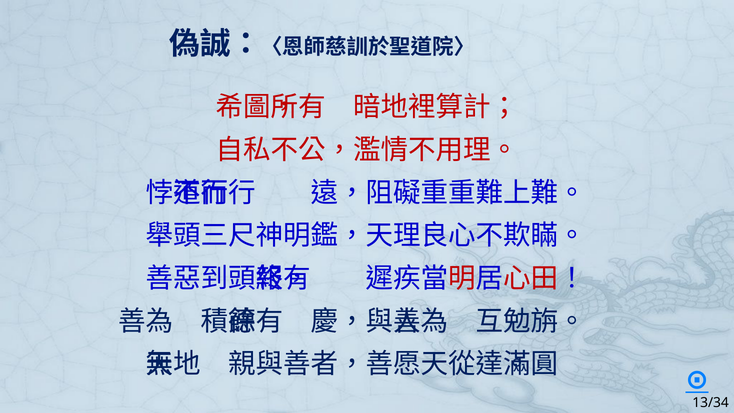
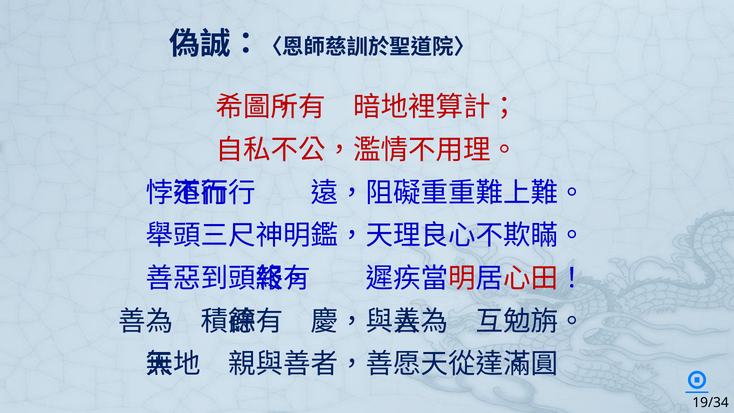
13/34: 13/34 -> 19/34
